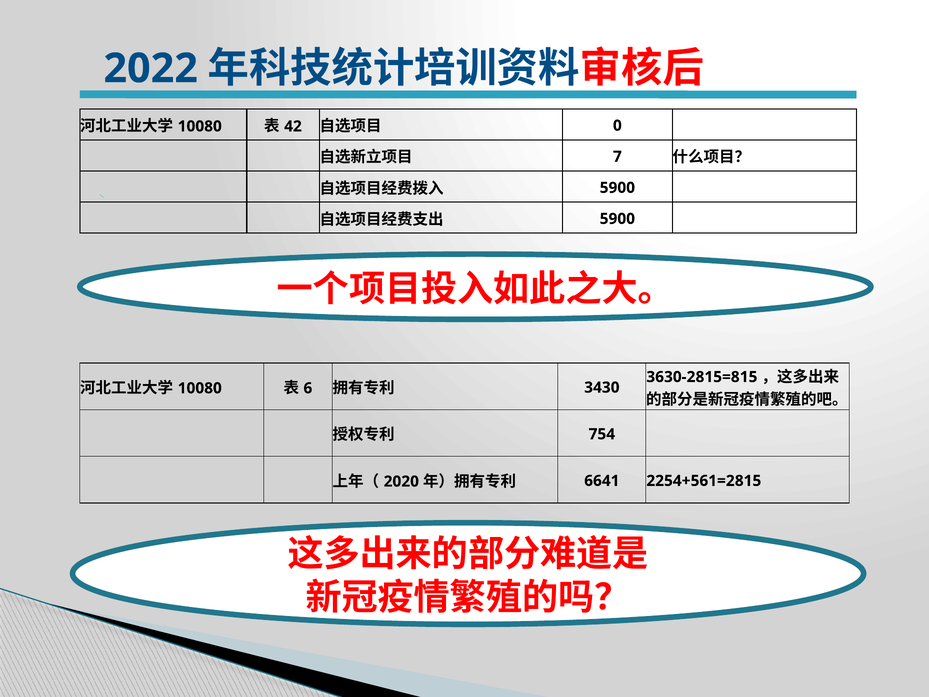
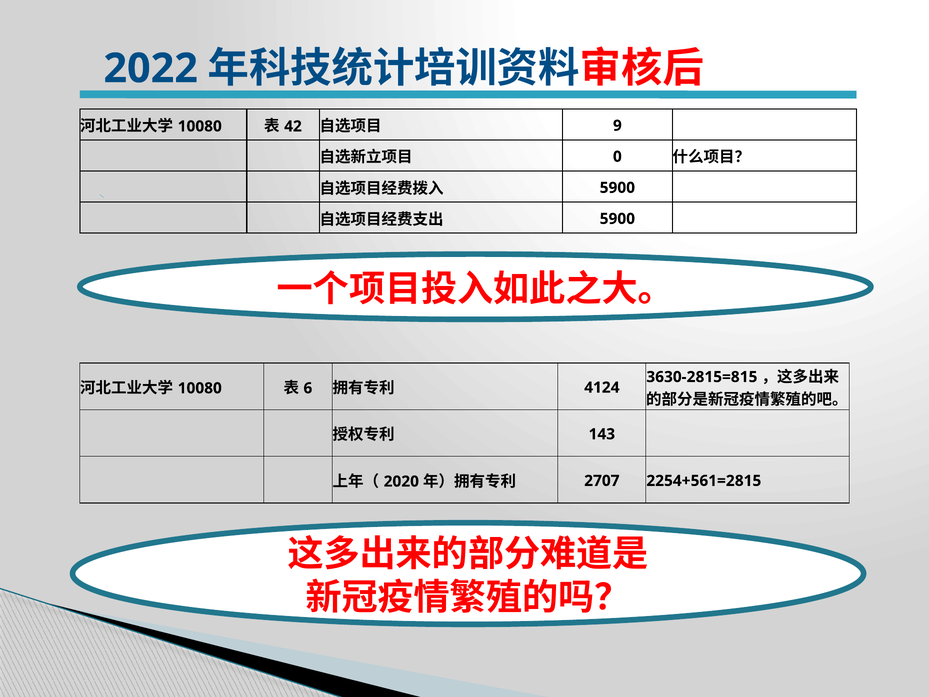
0: 0 -> 9
7: 7 -> 0
3430: 3430 -> 4124
754: 754 -> 143
6641: 6641 -> 2707
